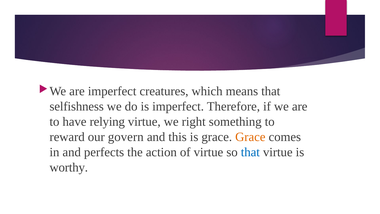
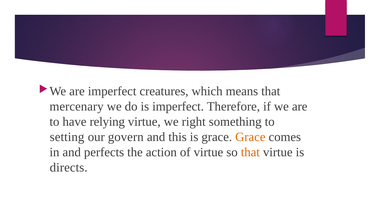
selfishness: selfishness -> mercenary
reward: reward -> setting
that at (250, 152) colour: blue -> orange
worthy: worthy -> directs
